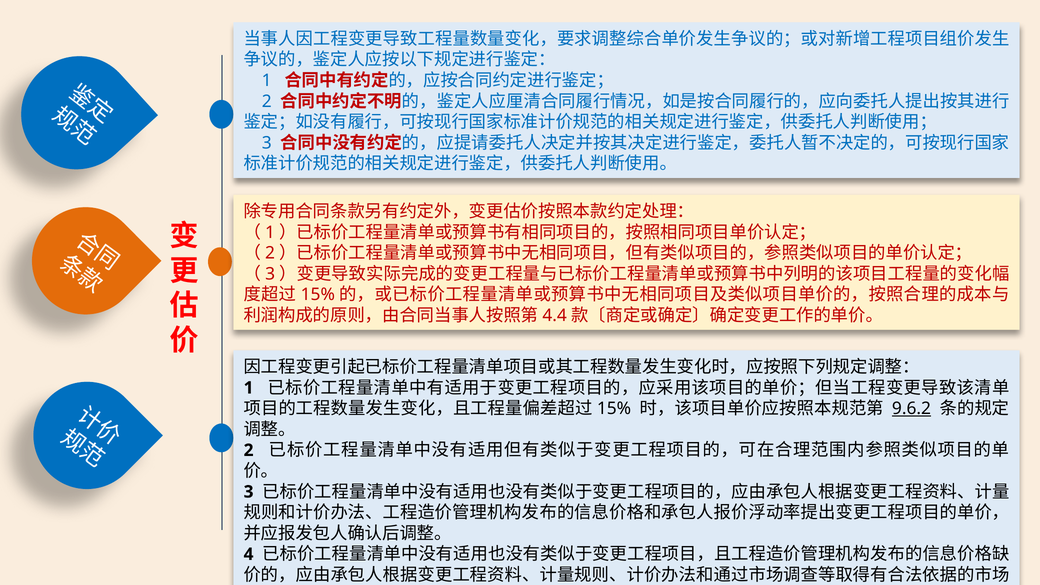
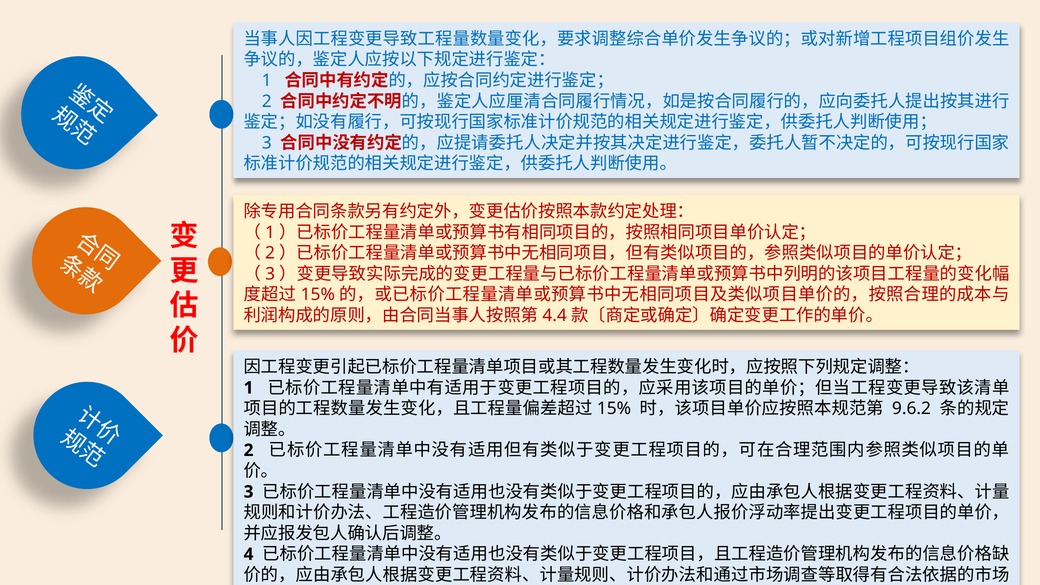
9.6.2 underline: present -> none
